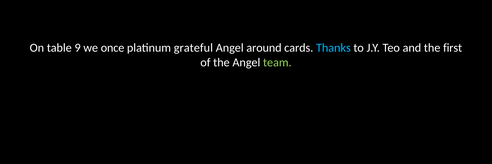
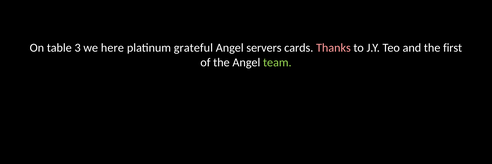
9: 9 -> 3
once: once -> here
around: around -> servers
Thanks colour: light blue -> pink
